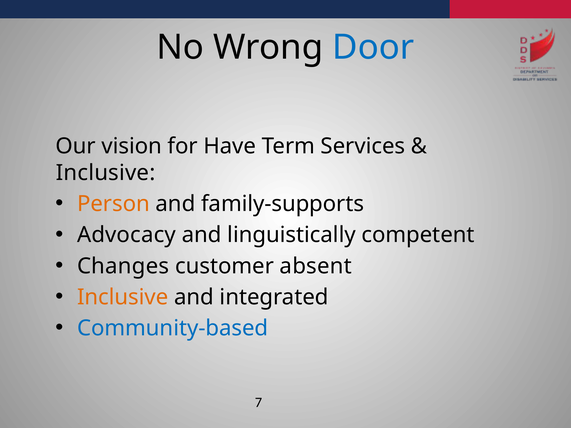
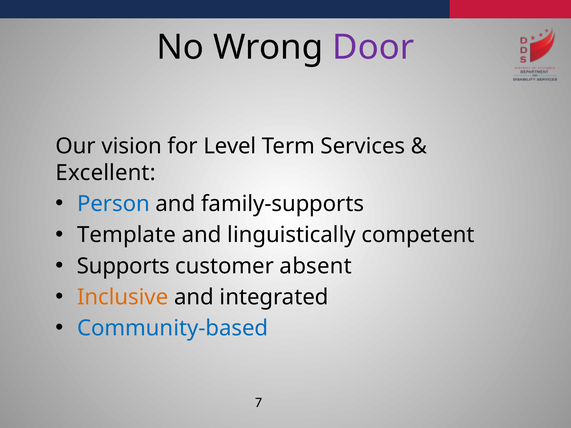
Door colour: blue -> purple
Have: Have -> Level
Inclusive at (106, 173): Inclusive -> Excellent
Person colour: orange -> blue
Advocacy: Advocacy -> Template
Changes: Changes -> Supports
